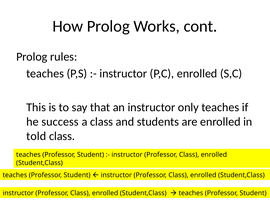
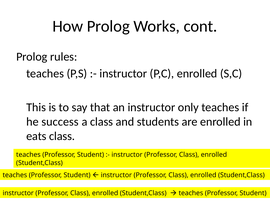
told: told -> eats
